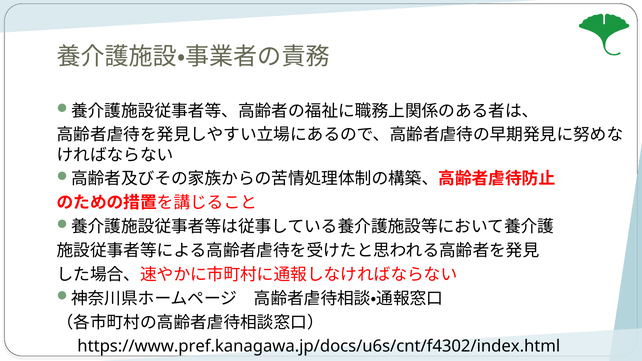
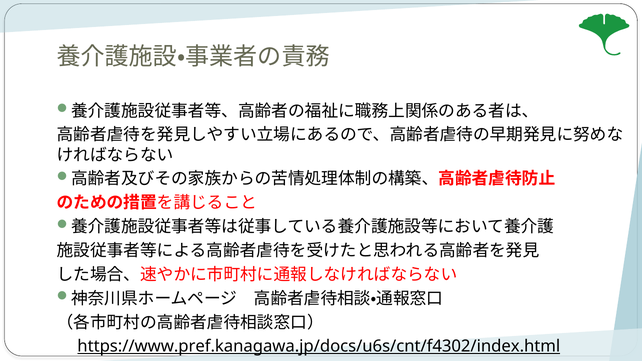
https://www.pref.kanagawa.jp/docs/u6s/cnt/f4302/index.html underline: none -> present
